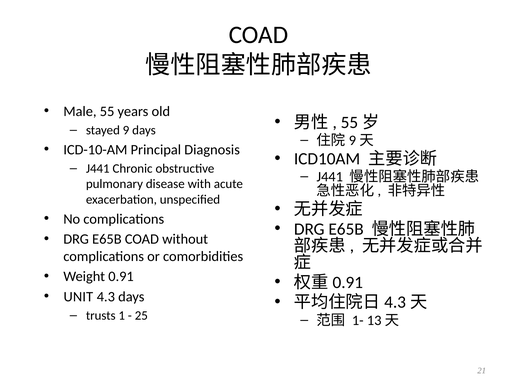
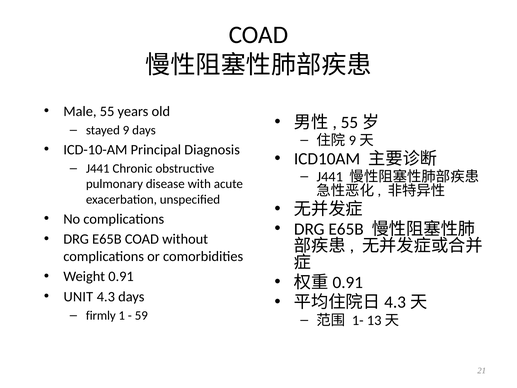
trusts: trusts -> firmly
25: 25 -> 59
